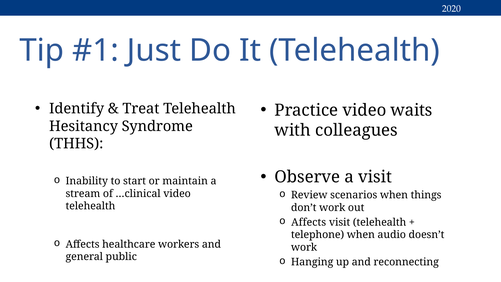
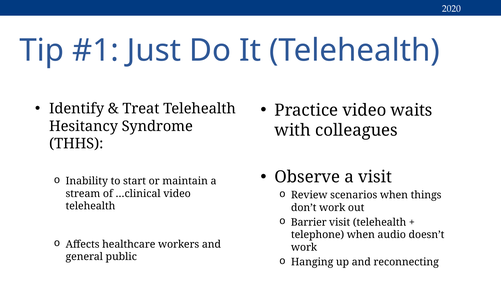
Affects at (309, 222): Affects -> Barrier
